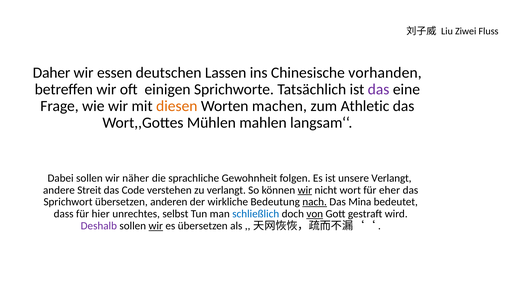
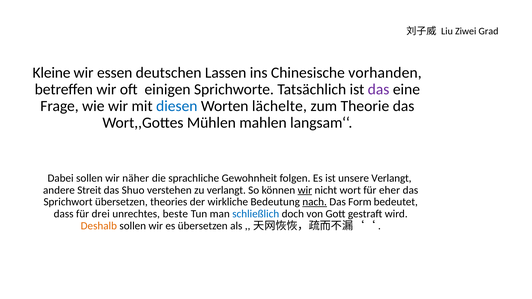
Fluss: Fluss -> Grad
Daher: Daher -> Kleine
diesen colour: orange -> blue
machen: machen -> lächelte
Athletic: Athletic -> Theorie
Code: Code -> Shuo
anderen: anderen -> theories
Mina: Mina -> Form
hier: hier -> drei
selbst: selbst -> beste
von underline: present -> none
Deshalb colour: purple -> orange
wir at (156, 226) underline: present -> none
